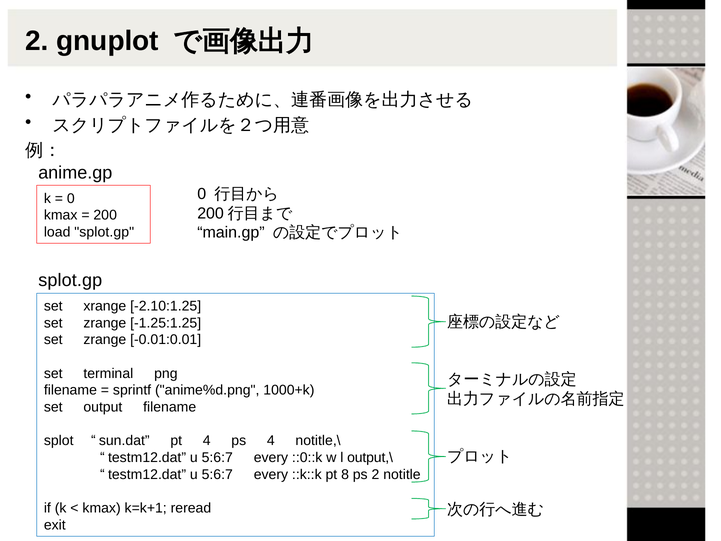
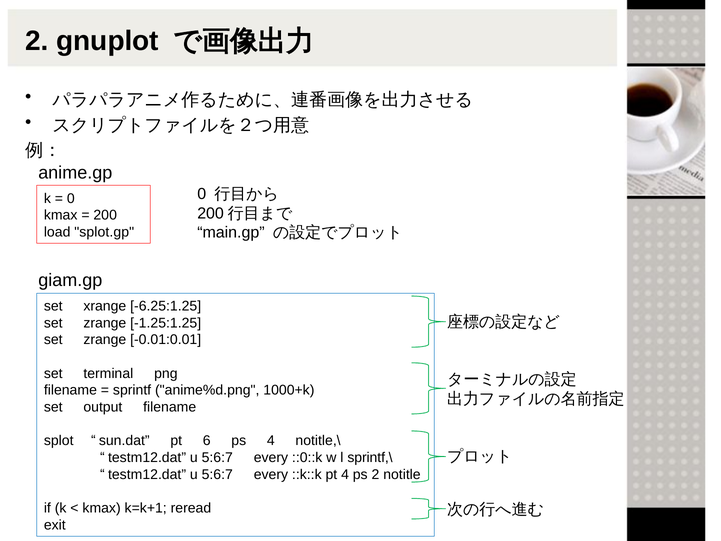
splot.gp at (70, 280): splot.gp -> giam.gp
-2.10:1.25: -2.10:1.25 -> -6.25:1.25
pt 4: 4 -> 6
output,\: output,\ -> sprintf,\
pt 8: 8 -> 4
